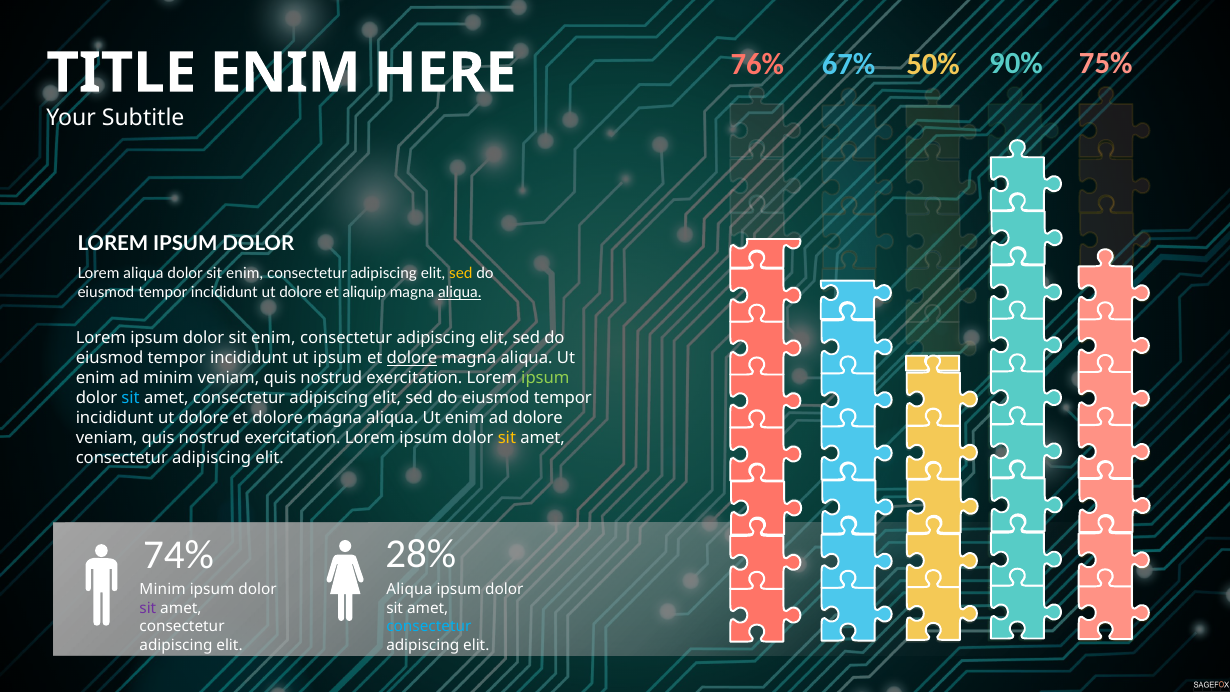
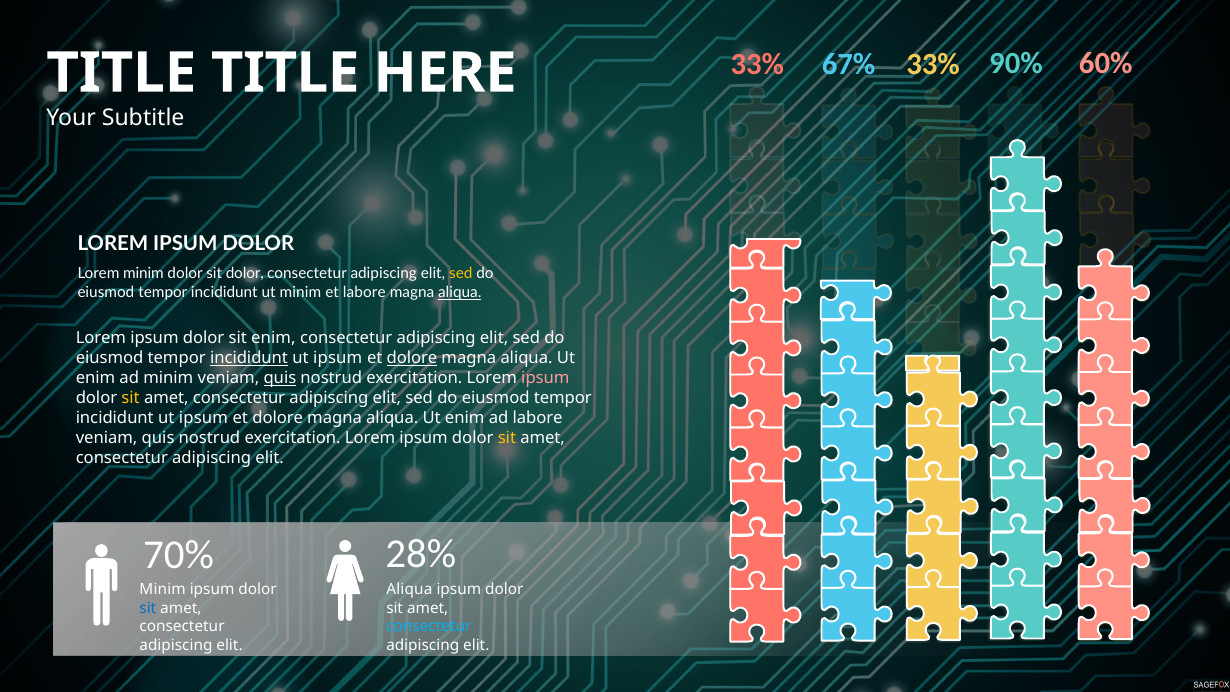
75%: 75% -> 60%
76% at (757, 64): 76% -> 33%
67% 50%: 50% -> 33%
ENIM at (285, 73): ENIM -> TITLE
Lorem aliqua: aliqua -> minim
enim at (245, 274): enim -> dolor
dolore at (301, 292): dolore -> minim
et aliquip: aliquip -> labore
incididunt at (249, 358) underline: none -> present
quis at (280, 378) underline: none -> present
ipsum at (545, 378) colour: light green -> pink
sit at (131, 398) colour: light blue -> yellow
dolore at (204, 418): dolore -> ipsum
ad dolore: dolore -> labore
74%: 74% -> 70%
sit at (148, 608) colour: purple -> blue
